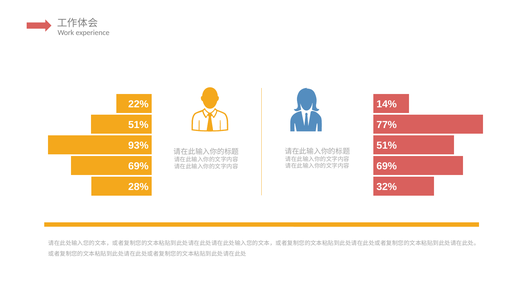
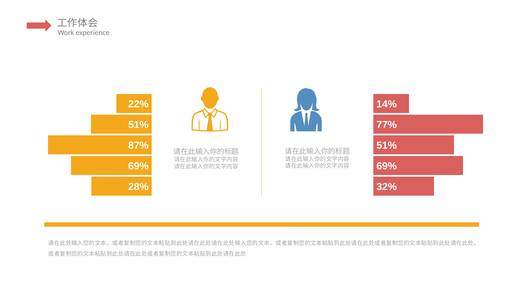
93%: 93% -> 87%
